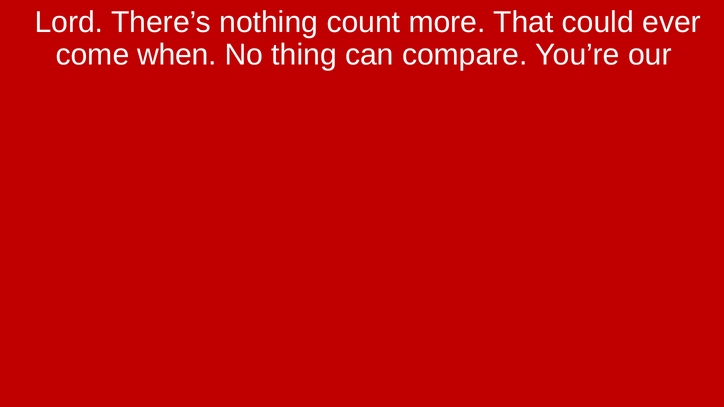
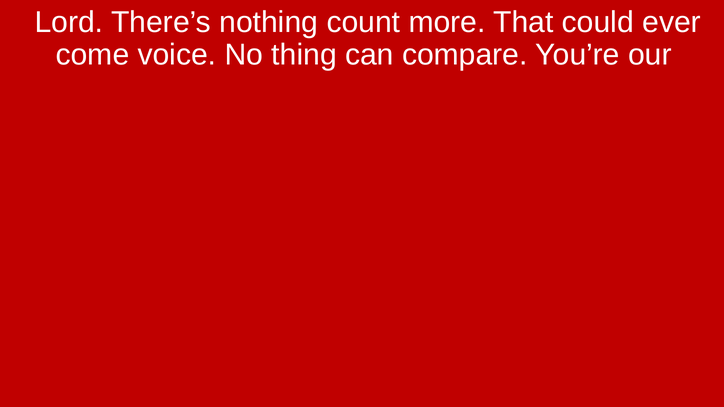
when: when -> voice
